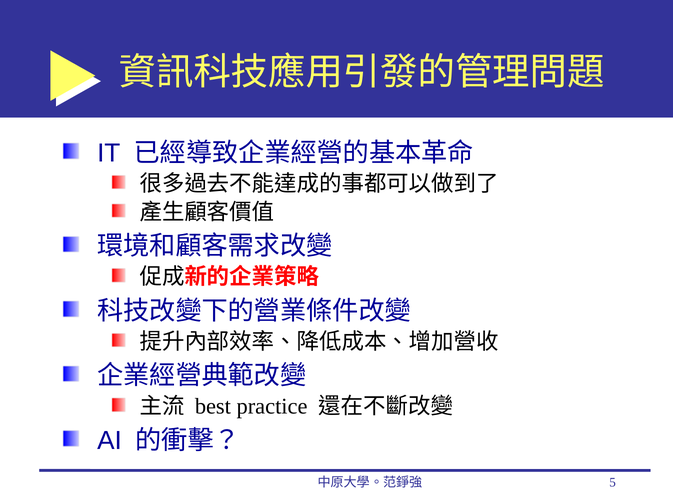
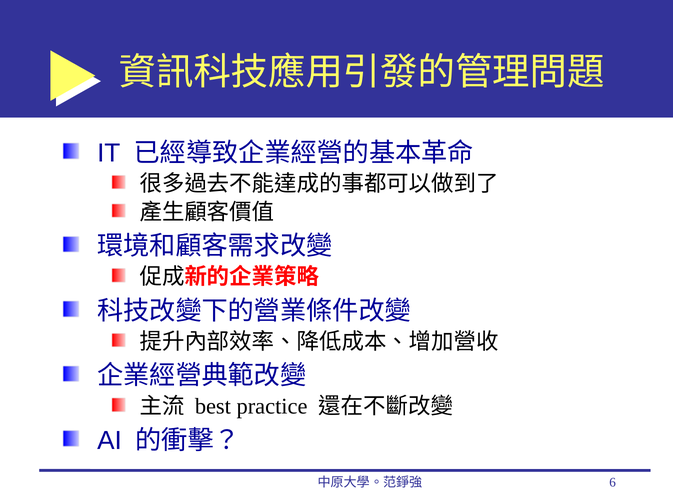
5: 5 -> 6
